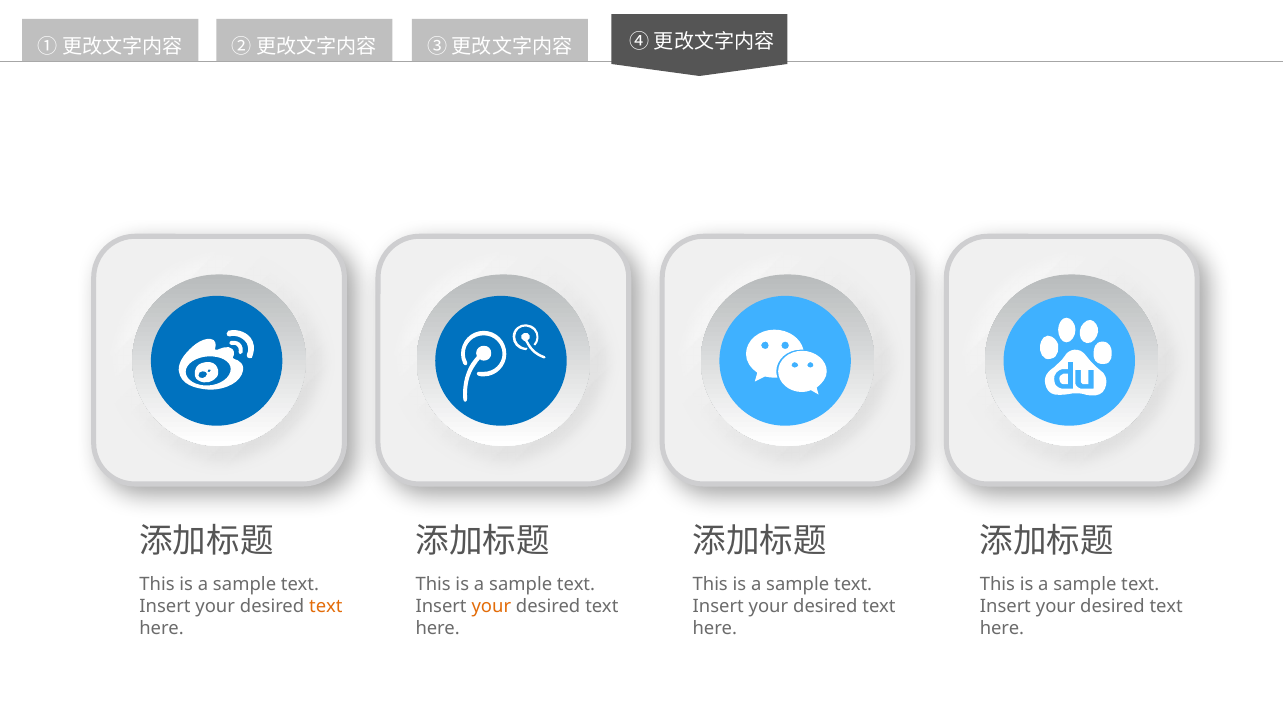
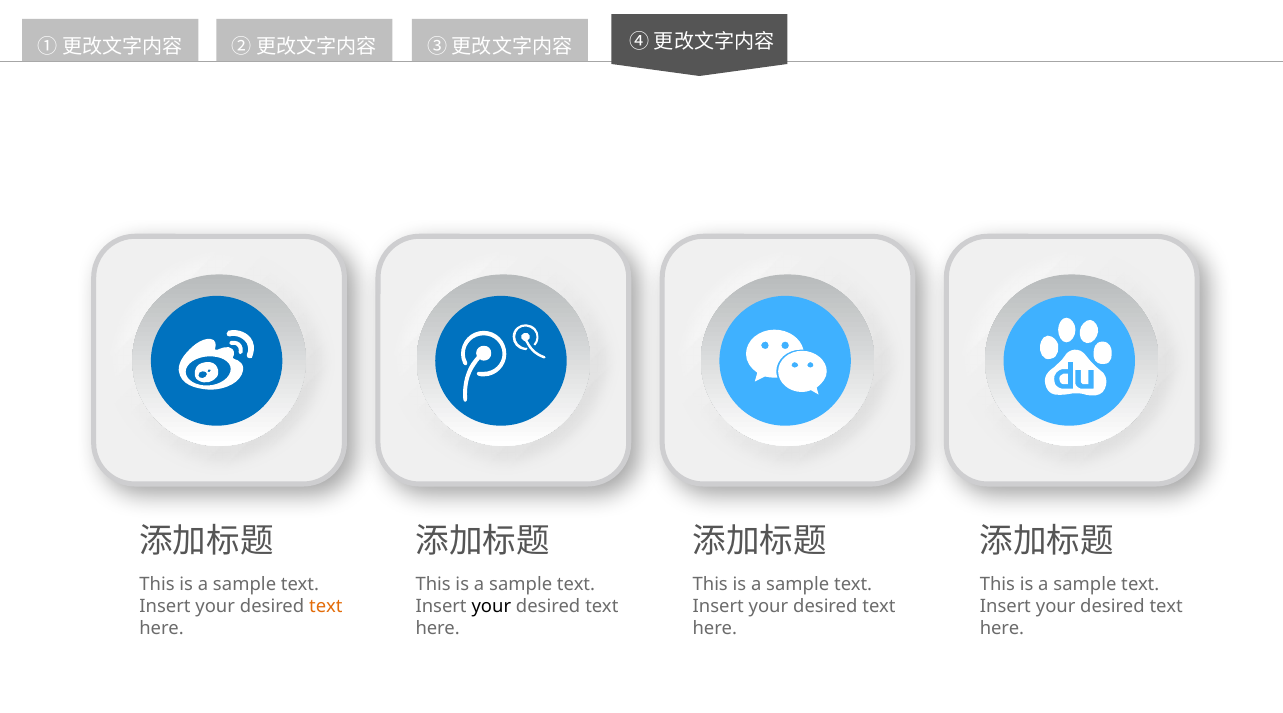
your at (491, 606) colour: orange -> black
